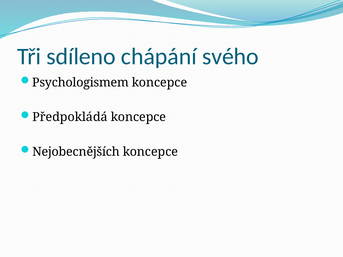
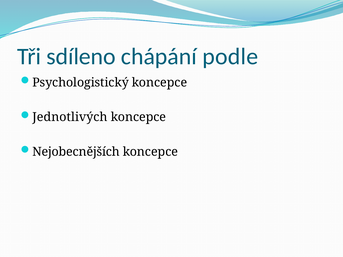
svého: svého -> podle
Psychologismem: Psychologismem -> Psychologistický
Předpokládá: Předpokládá -> Jednotlivých
